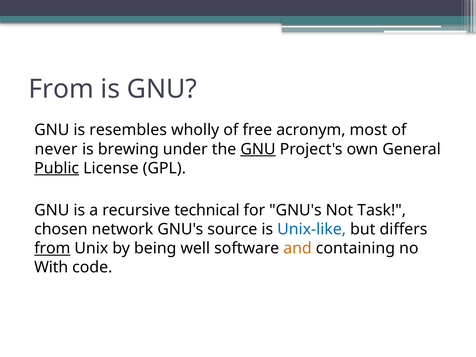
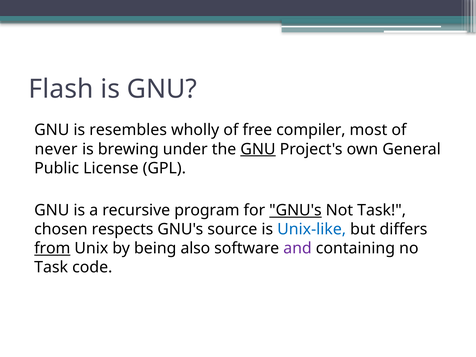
From at (61, 89): From -> Flash
acronym: acronym -> compiler
Public underline: present -> none
technical: technical -> program
GNU's at (295, 210) underline: none -> present
network: network -> respects
well: well -> also
and colour: orange -> purple
With at (51, 267): With -> Task
